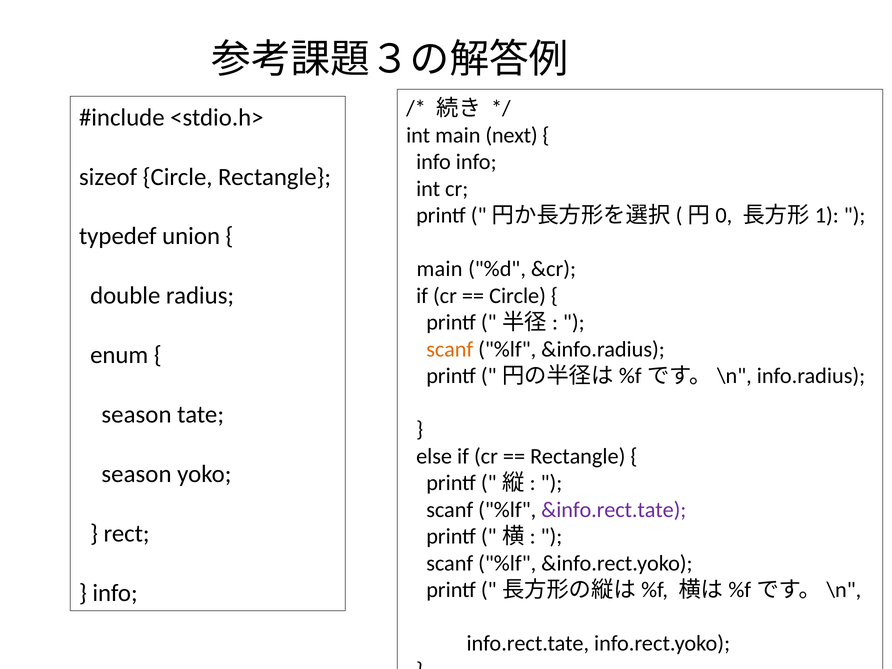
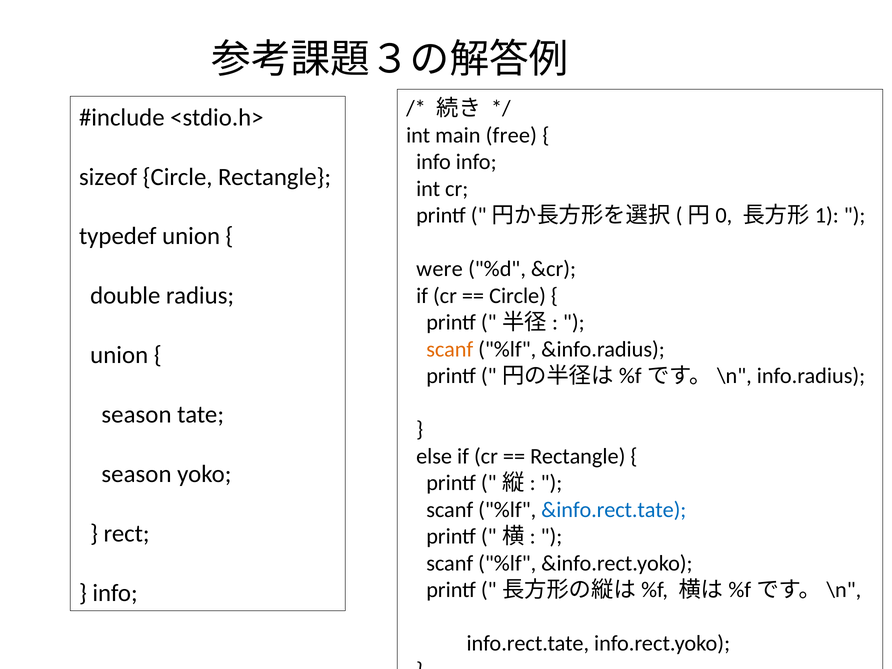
next: next -> free
main at (439, 269): main -> were
enum at (119, 355): enum -> union
&info.rect.tate colour: purple -> blue
